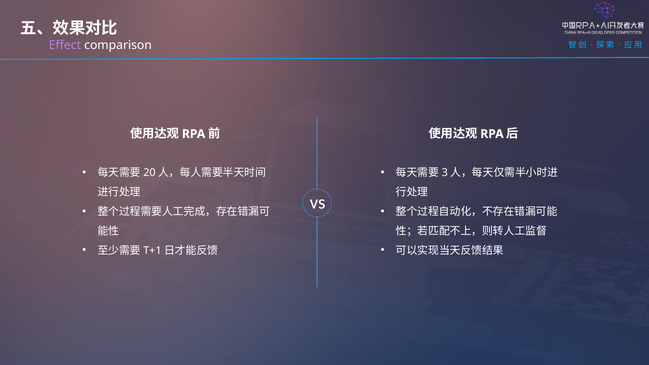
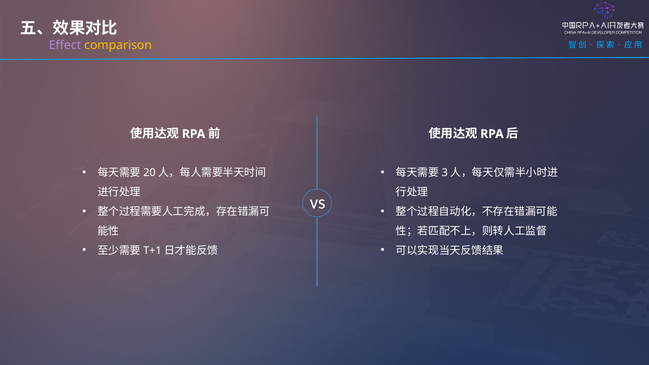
comparison colour: white -> yellow
